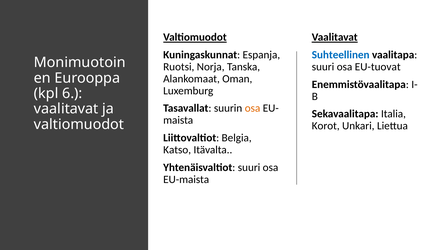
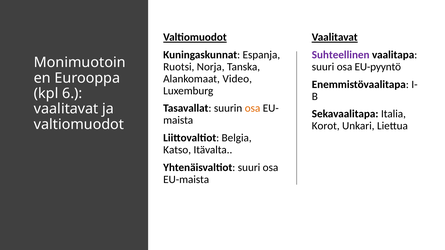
Suhteellinen colour: blue -> purple
EU-tuovat: EU-tuovat -> EU-pyyntö
Oman: Oman -> Video
